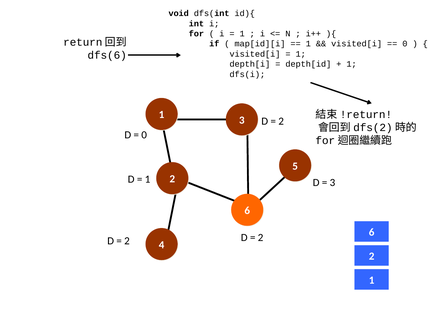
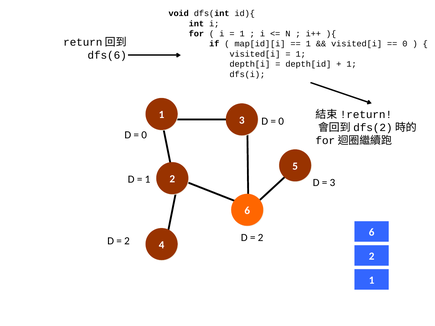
2 at (281, 121): 2 -> 0
